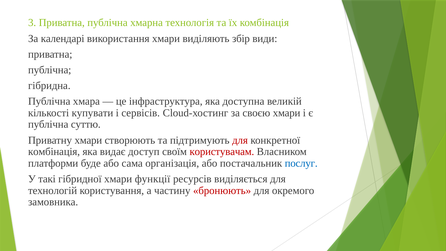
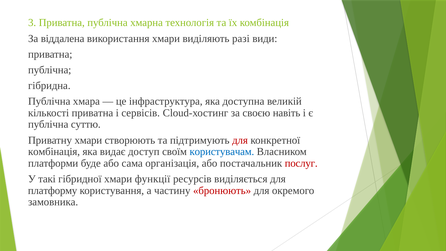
календарі: календарі -> віддалена
збір: збір -> разі
кількості купувати: купувати -> приватна
своєю хмари: хмари -> навіть
користувачам colour: red -> blue
послуг colour: blue -> red
технологій: технологій -> платформу
